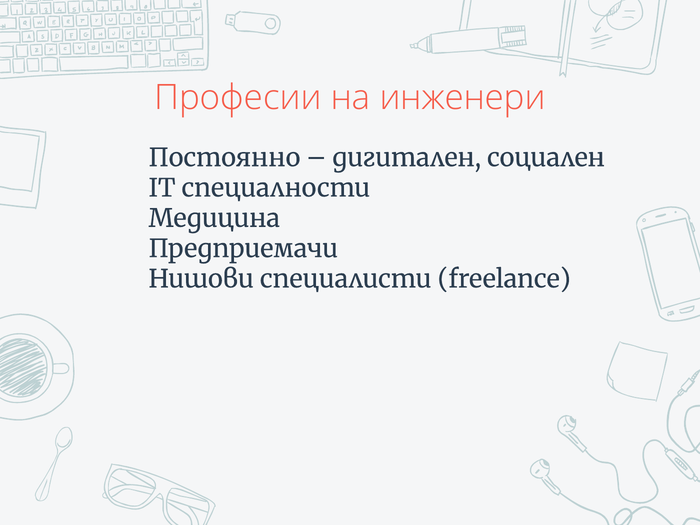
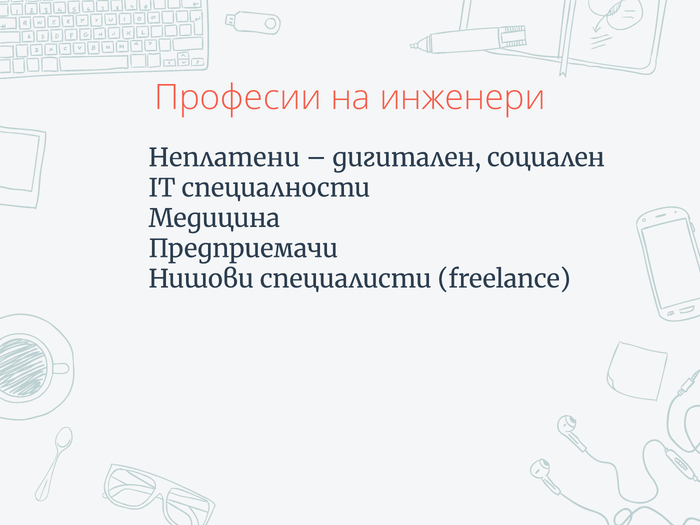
Постоянно: Постоянно -> Неплатени
